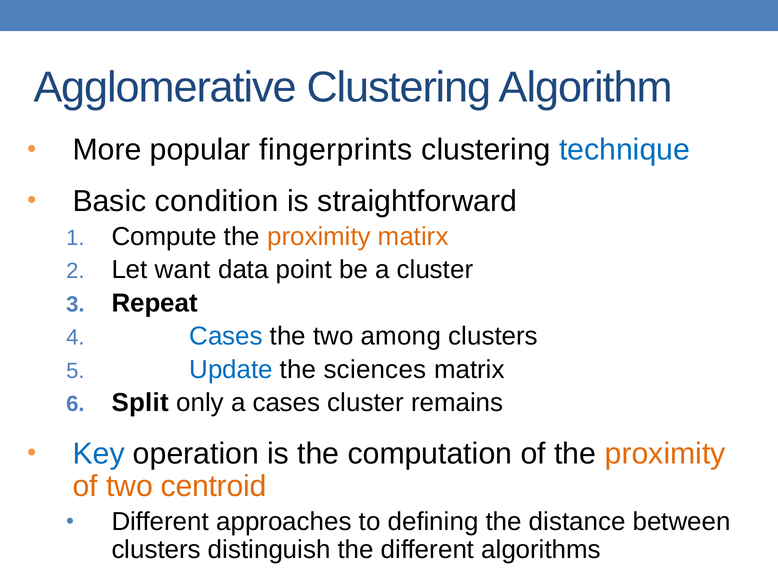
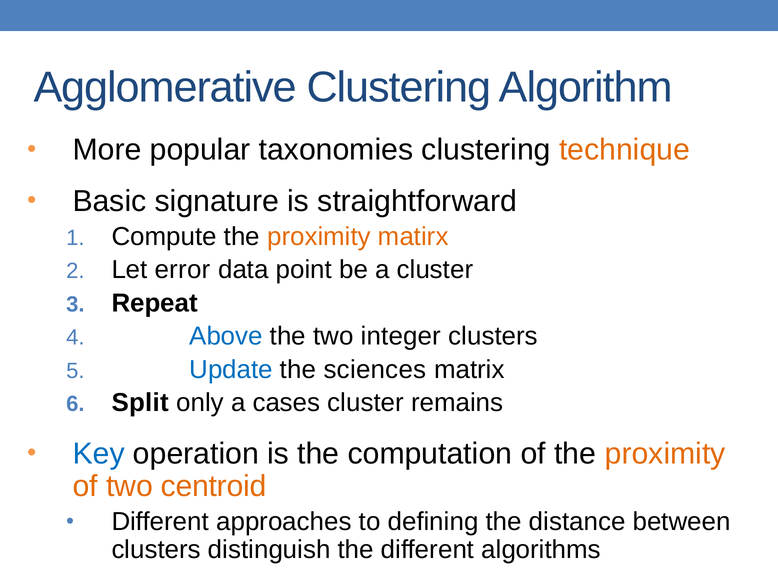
fingerprints: fingerprints -> taxonomies
technique colour: blue -> orange
condition: condition -> signature
want: want -> error
Cases at (226, 336): Cases -> Above
among: among -> integer
